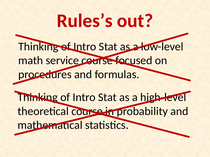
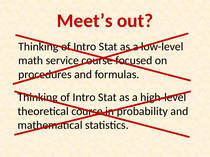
Rules’s: Rules’s -> Meet’s
